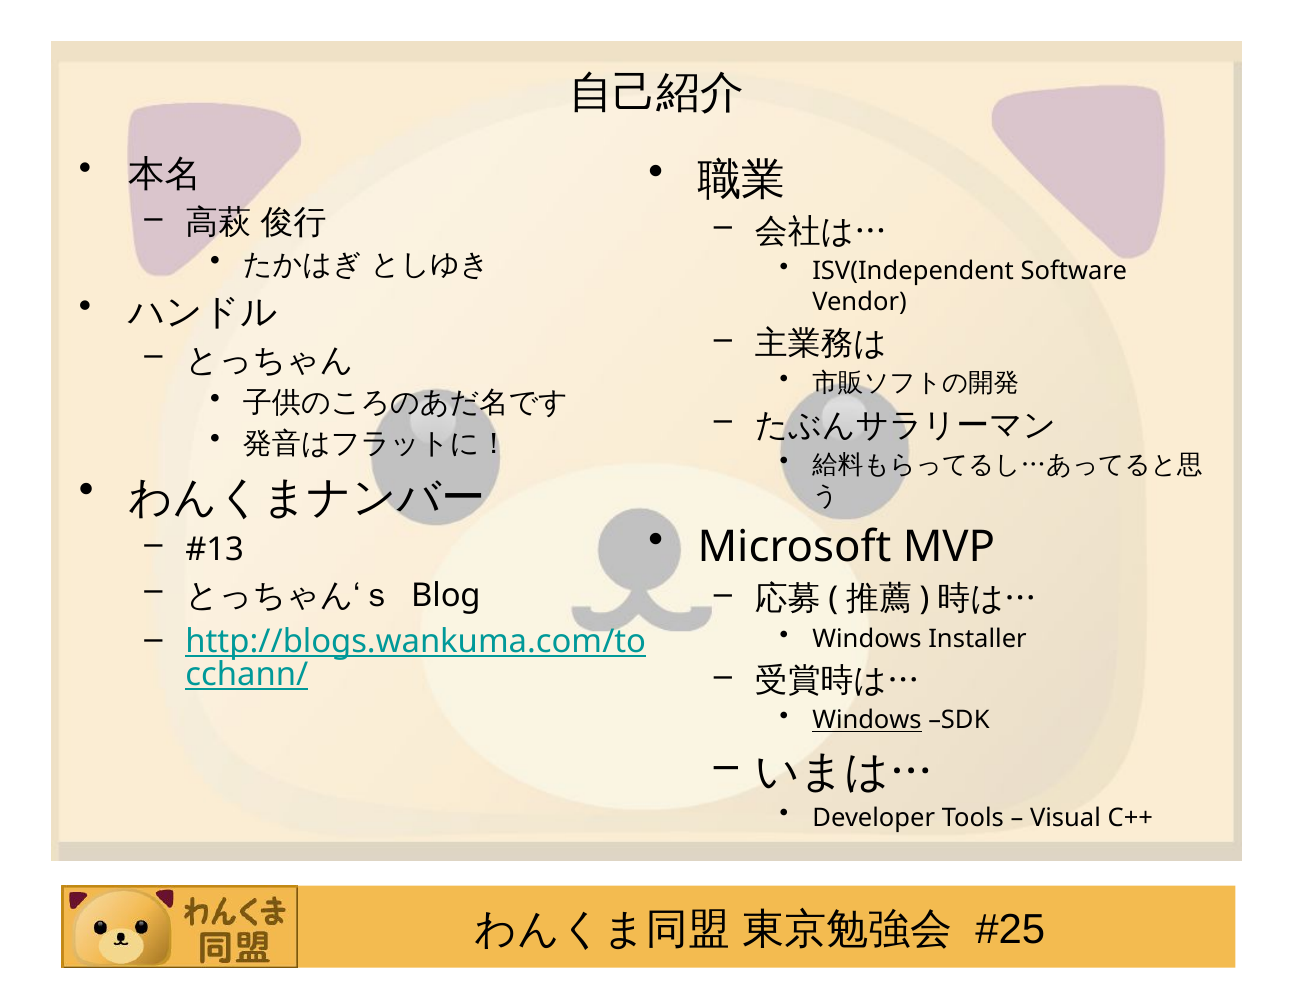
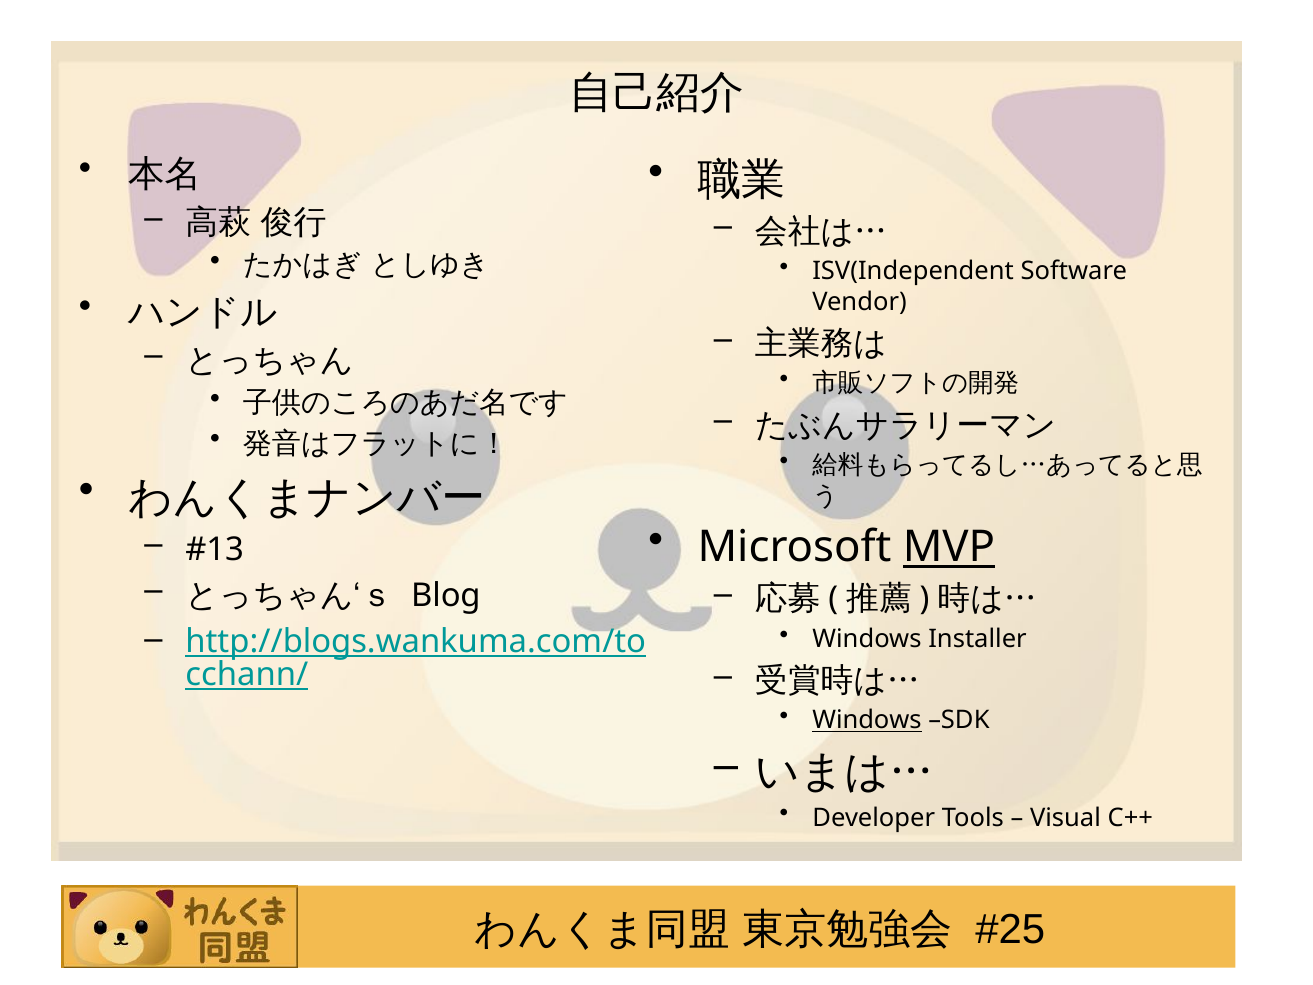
MVP underline: none -> present
